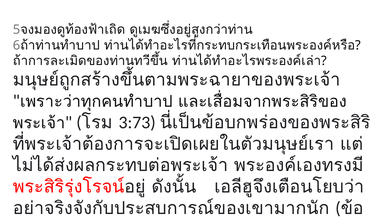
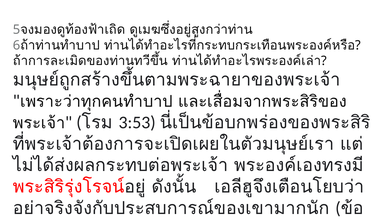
3:73: 3:73 -> 3:53
